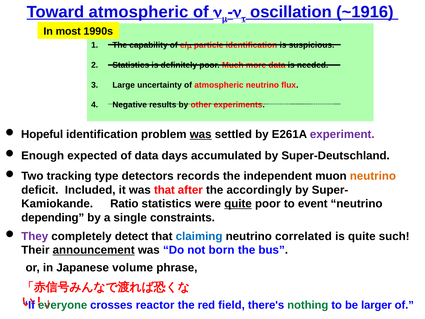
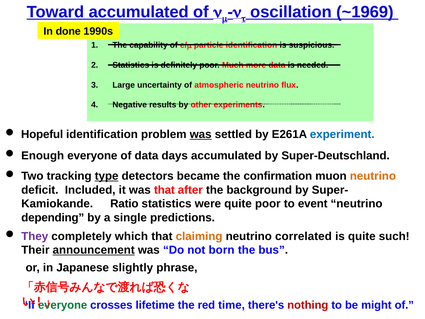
Toward atmospheric: atmospheric -> accumulated
~1916: ~1916 -> ~1969
most: most -> done
experiment colour: purple -> blue
Enough expected: expected -> everyone
type underline: none -> present
records: records -> became
independent: independent -> confirmation
accordingly: accordingly -> background
quite at (238, 204) underline: present -> none
constraints: constraints -> predictions
detect: detect -> which
claiming colour: blue -> orange
volume: volume -> slightly
reactor: reactor -> lifetime
field: field -> time
nothing colour: green -> red
larger: larger -> might
